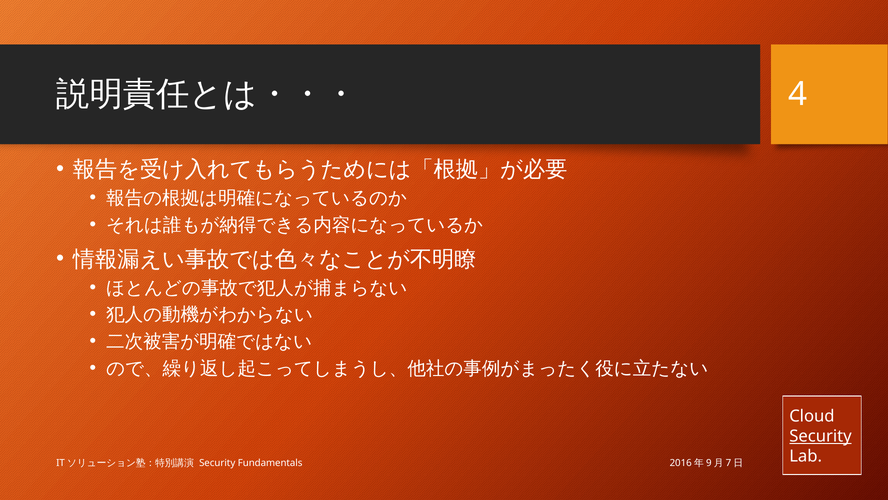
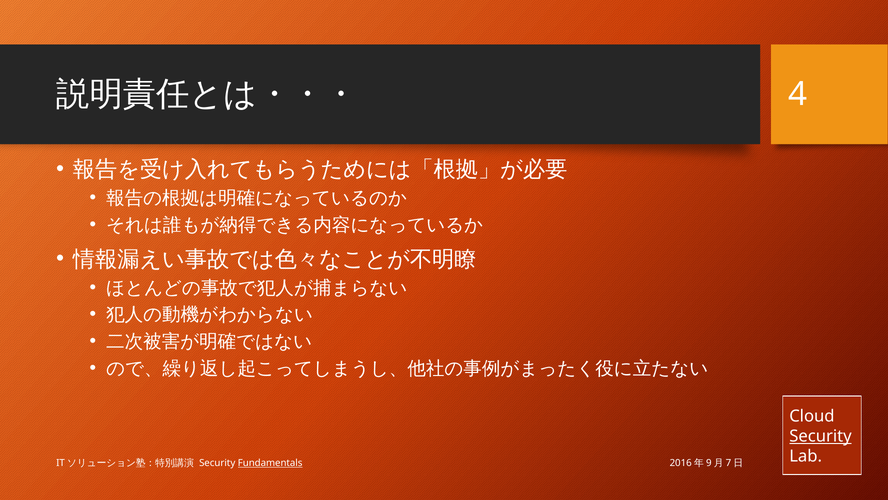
Fundamentals underline: none -> present
